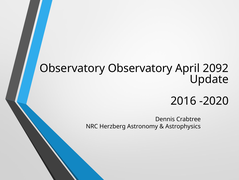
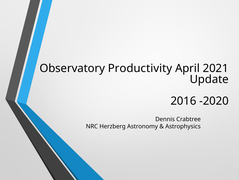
Observatory Observatory: Observatory -> Productivity
2092: 2092 -> 2021
